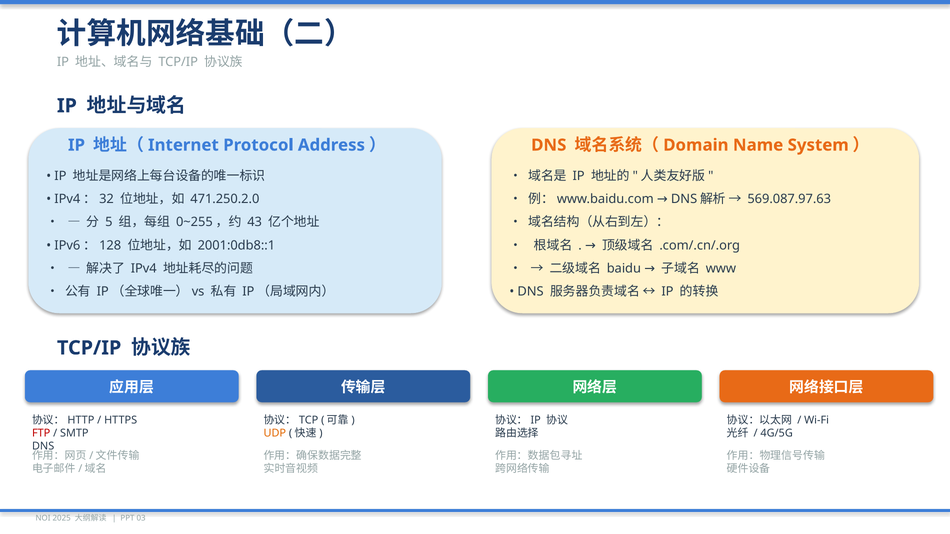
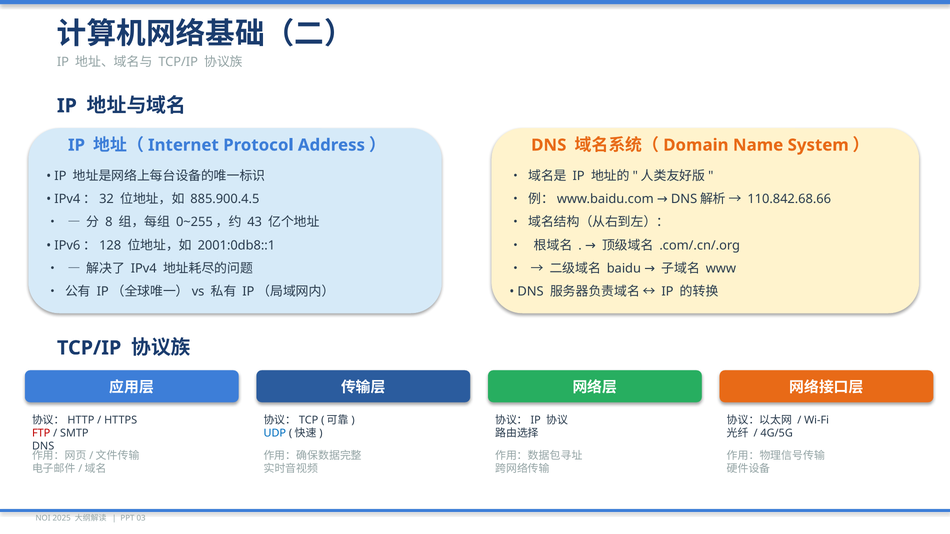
569.087.97.63: 569.087.97.63 -> 110.842.68.66
471.250.2.0: 471.250.2.0 -> 885.900.4.5
5: 5 -> 8
UDP colour: orange -> blue
